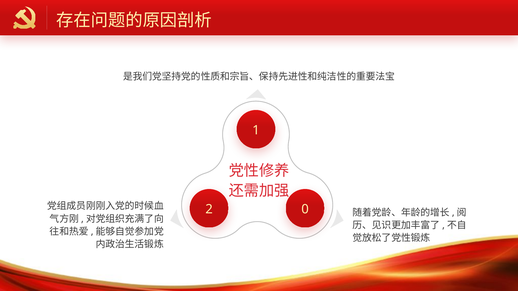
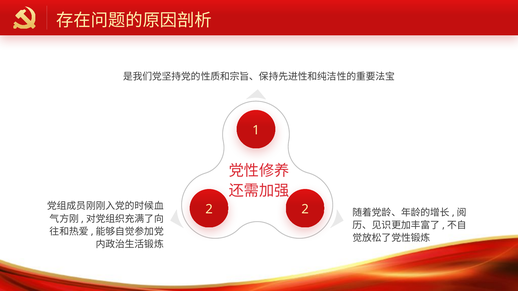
2 0: 0 -> 2
